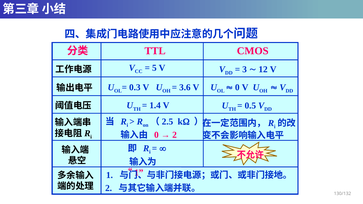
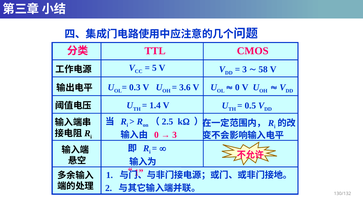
12: 12 -> 58
2 at (175, 135): 2 -> 3
